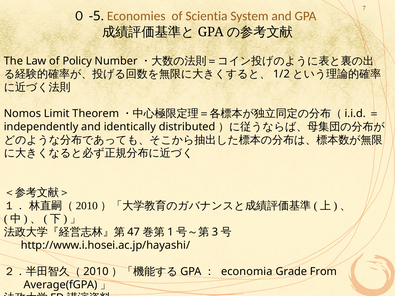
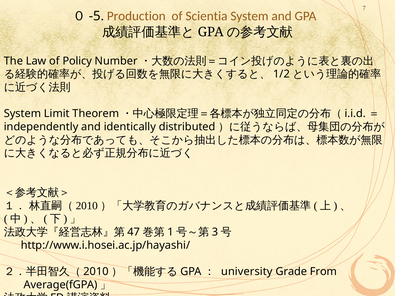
Economies: Economies -> Production
Nomos at (22, 114): Nomos -> System
economia: economia -> university
